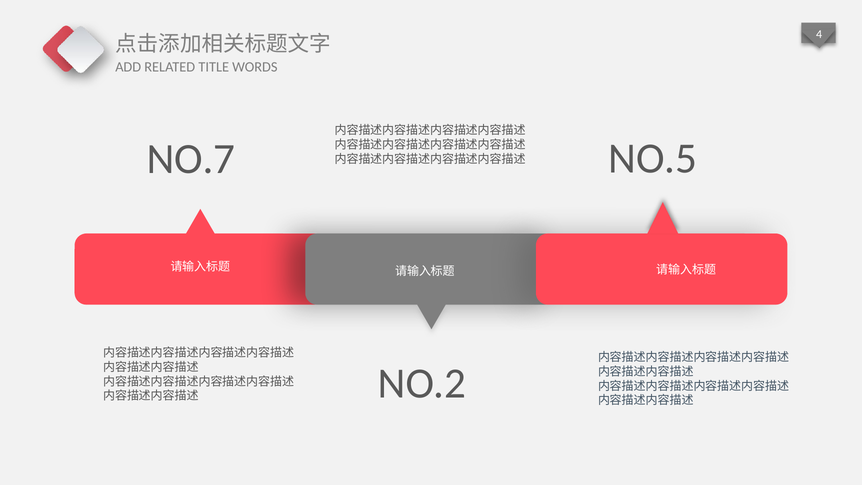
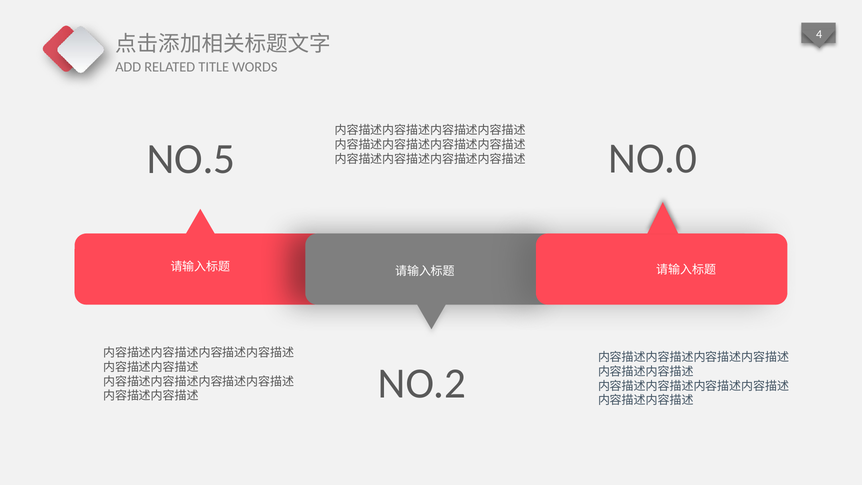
NO.5: NO.5 -> NO.0
NO.7: NO.7 -> NO.5
